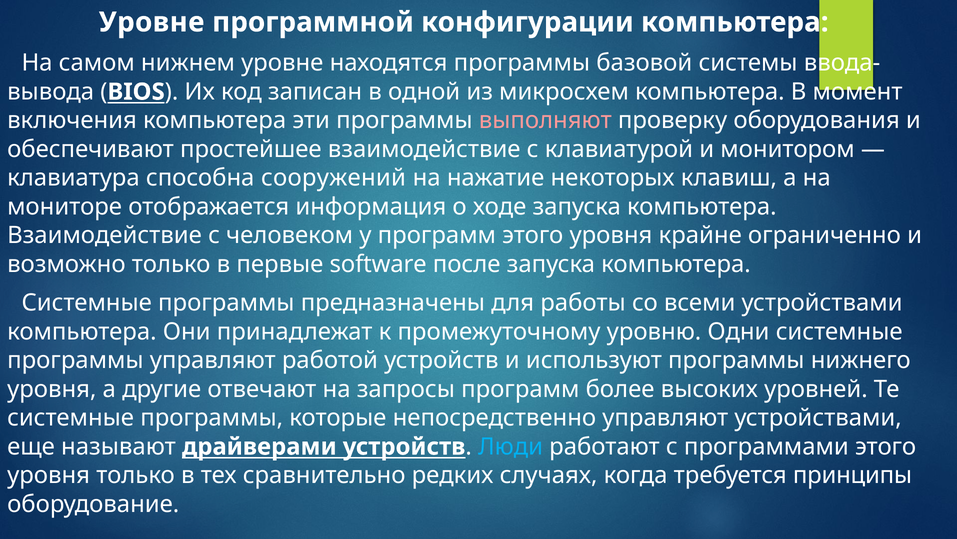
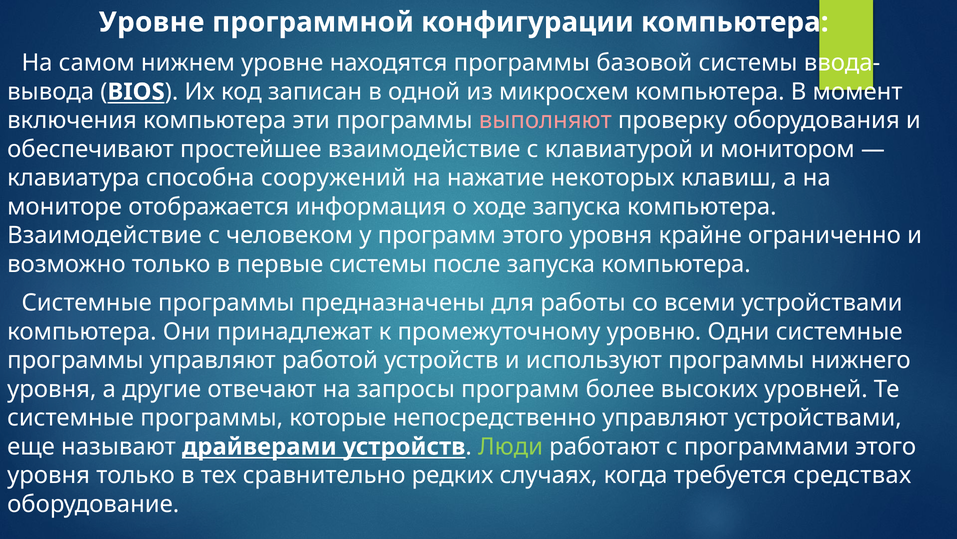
первые software: software -> системы
Люди colour: light blue -> light green
принципы: принципы -> средствах
